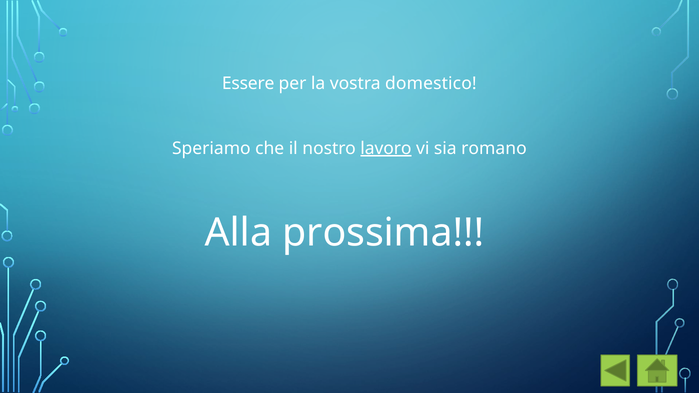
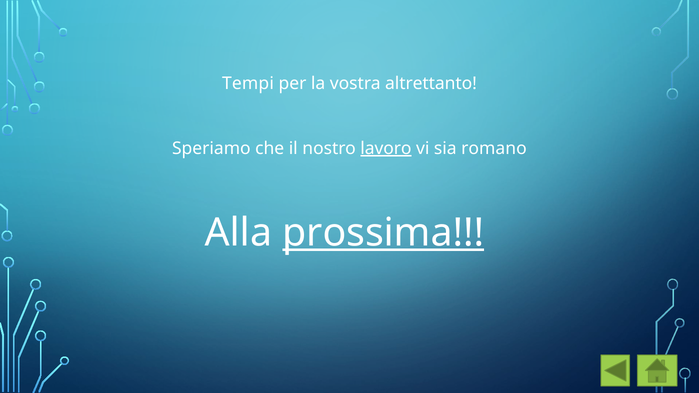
Essere: Essere -> Tempi
domestico: domestico -> altrettanto
prossima underline: none -> present
